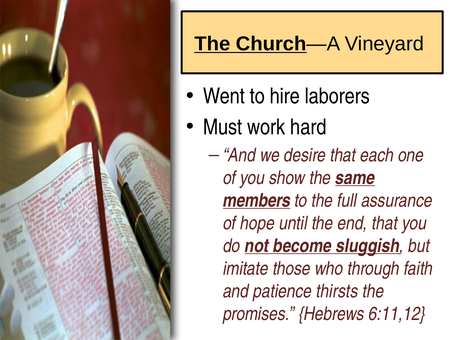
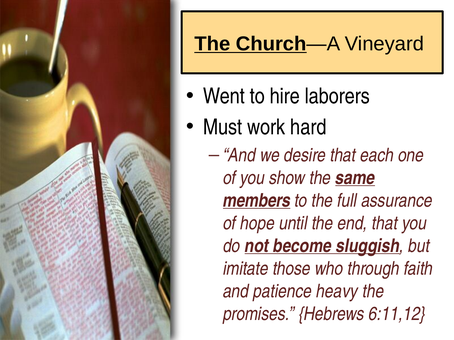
thirsts: thirsts -> heavy
